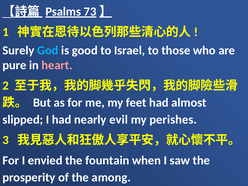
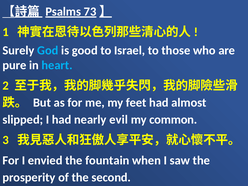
heart colour: pink -> light blue
perishes: perishes -> common
among: among -> second
